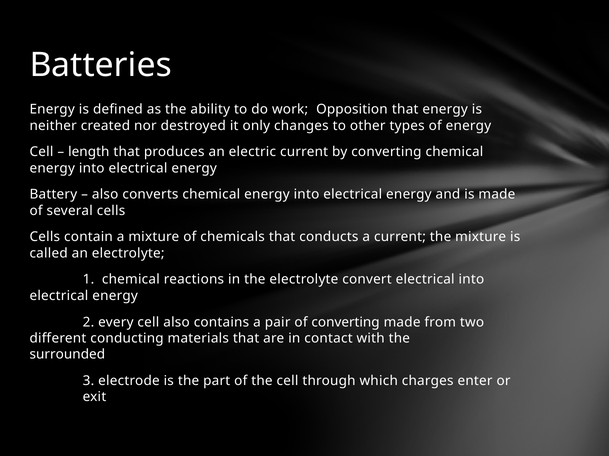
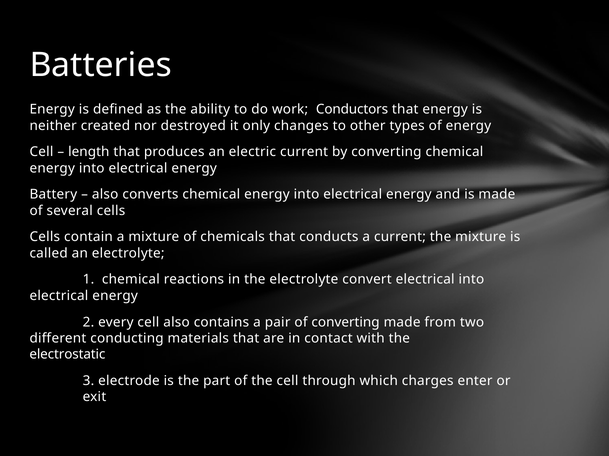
Opposition: Opposition -> Conductors
surrounded: surrounded -> electrostatic
